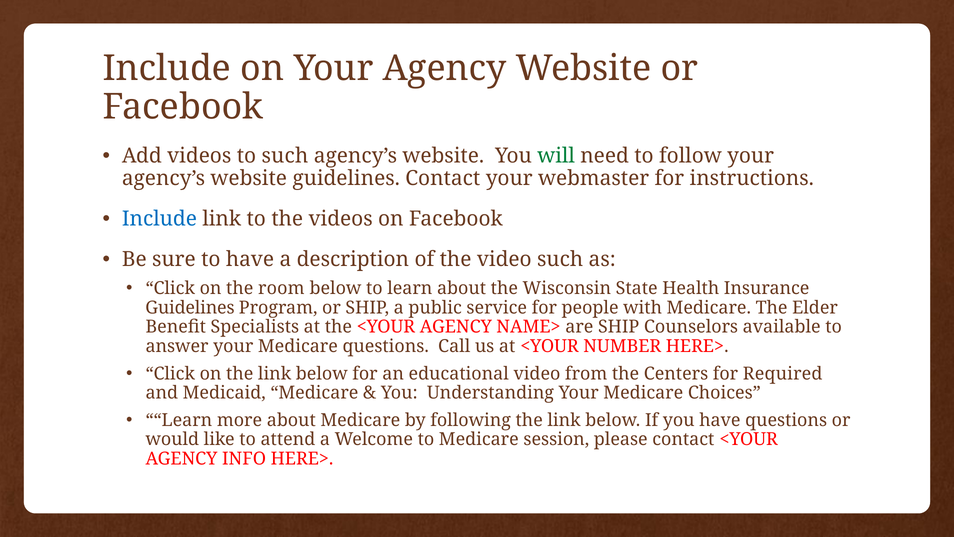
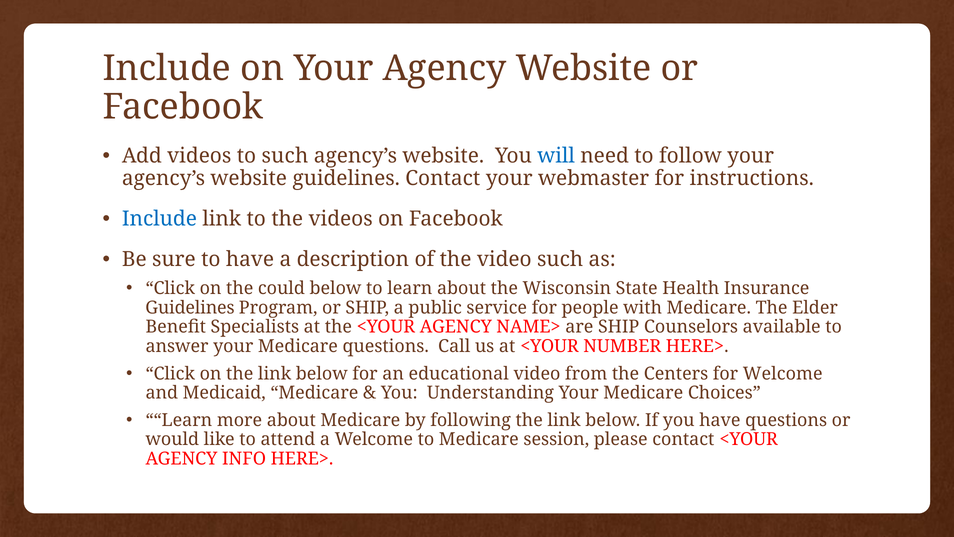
will colour: green -> blue
room: room -> could
for Required: Required -> Welcome
